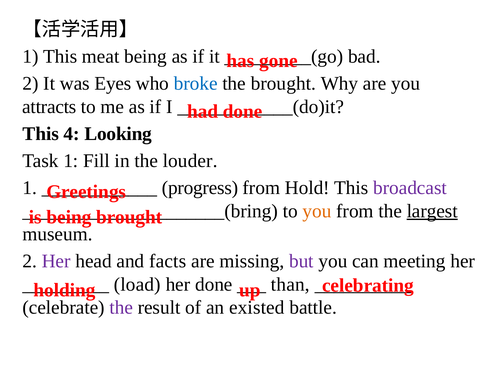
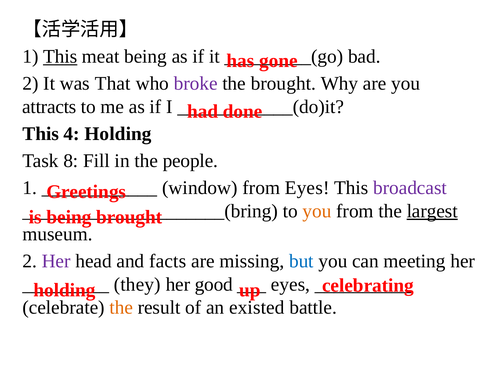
This at (60, 57) underline: none -> present
Eyes: Eyes -> That
broke colour: blue -> purple
4 Looking: Looking -> Holding
Task 1: 1 -> 8
louder: louder -> people
progress: progress -> window
from Hold: Hold -> Eyes
but colour: purple -> blue
load: load -> they
her done: done -> good
than at (290, 284): than -> eyes
the at (121, 308) colour: purple -> orange
